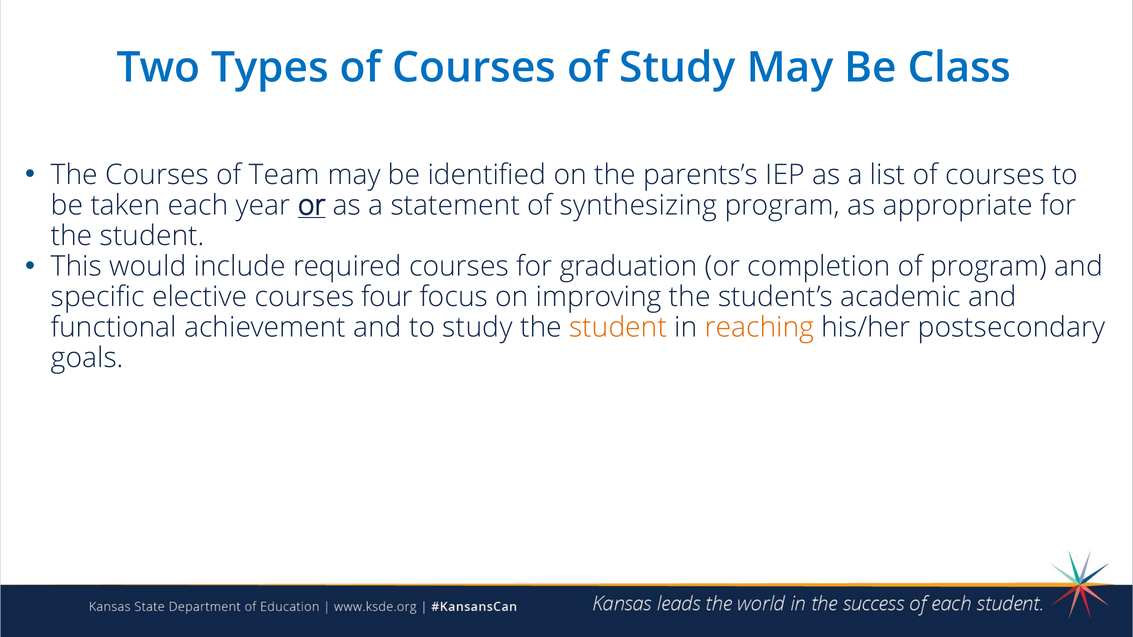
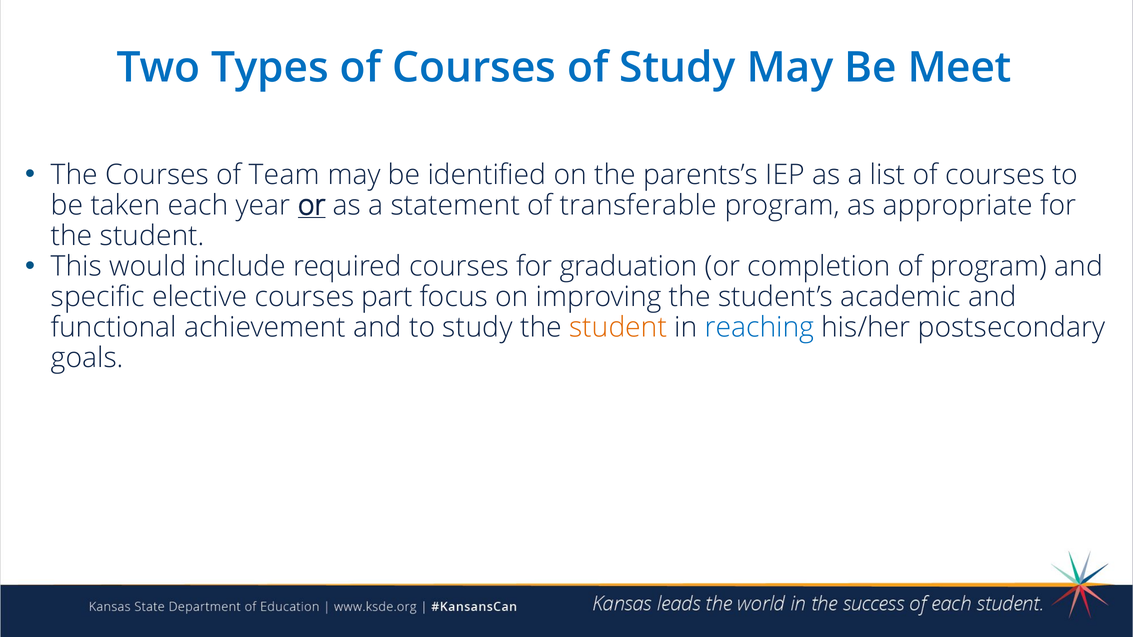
Class: Class -> Meet
synthesizing: synthesizing -> transferable
four: four -> part
reaching colour: orange -> blue
